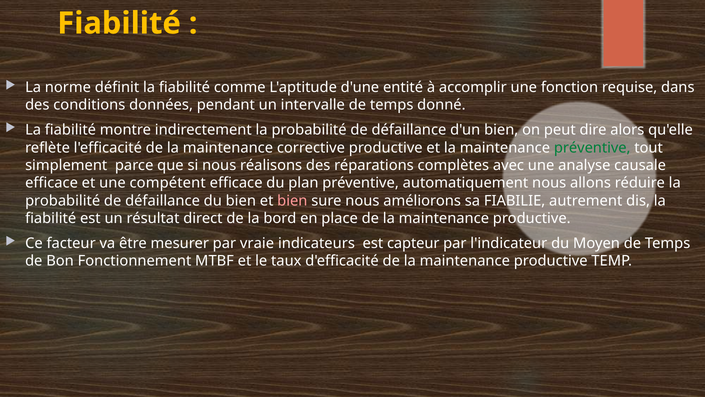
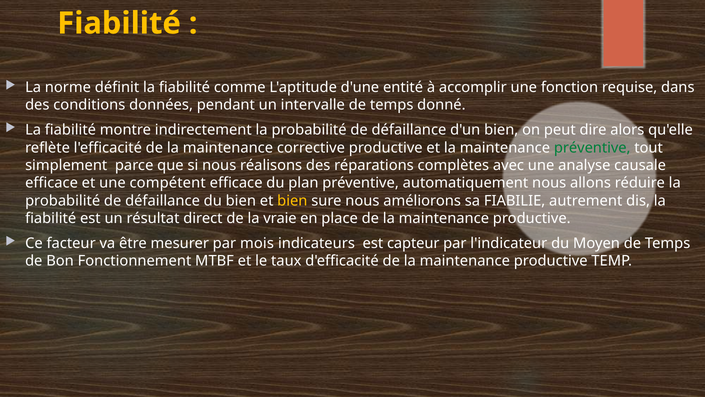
bien at (292, 200) colour: pink -> yellow
bord: bord -> vraie
vraie: vraie -> mois
